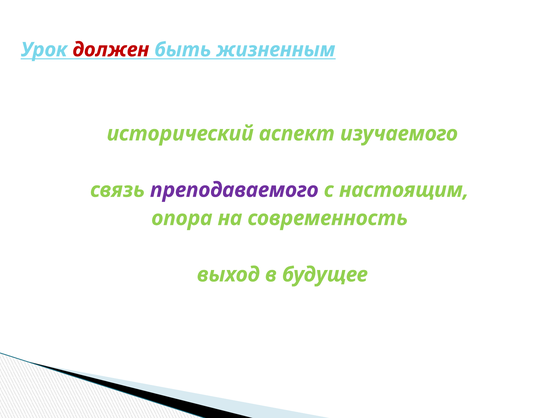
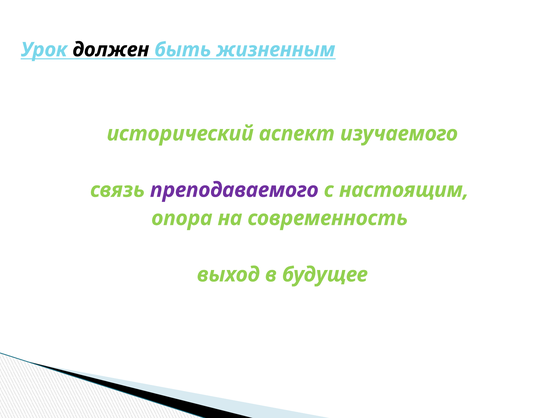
должен colour: red -> black
